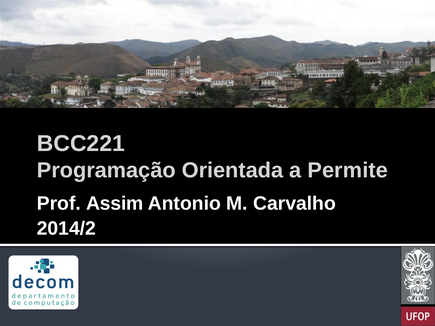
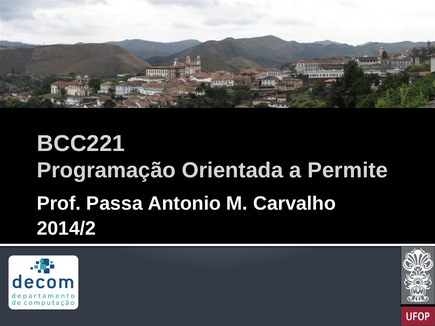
Assim: Assim -> Passa
